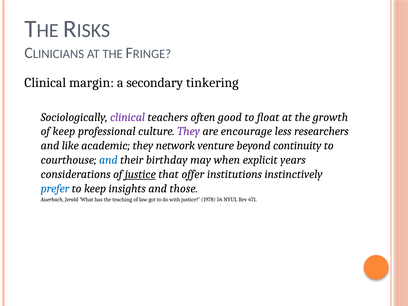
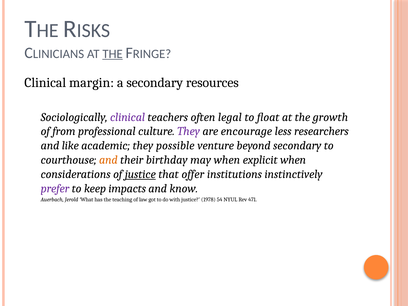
THE at (113, 54) underline: none -> present
tinkering: tinkering -> resources
good: good -> legal
of keep: keep -> from
network: network -> possible
beyond continuity: continuity -> secondary
and at (108, 160) colour: blue -> orange
explicit years: years -> when
prefer colour: blue -> purple
insights: insights -> impacts
those: those -> know
